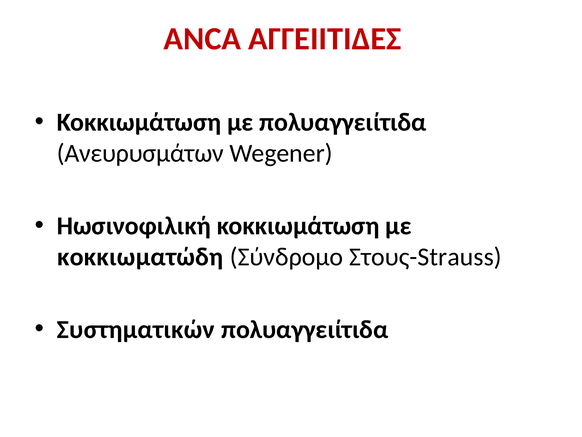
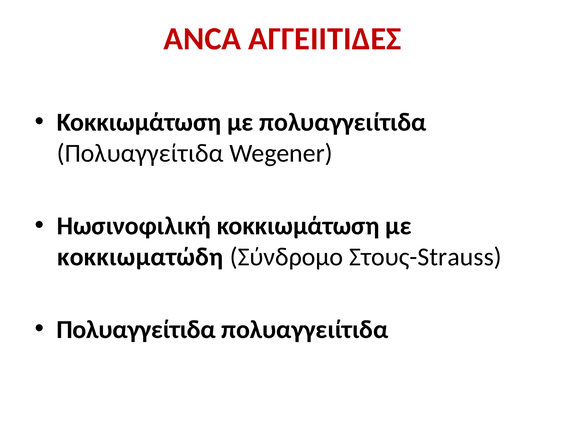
Ανευρυσμάτων at (140, 153): Ανευρυσμάτων -> Πολυαγγείτιδα
Συστηματικών at (136, 329): Συστηματικών -> Πολυαγγείτιδα
